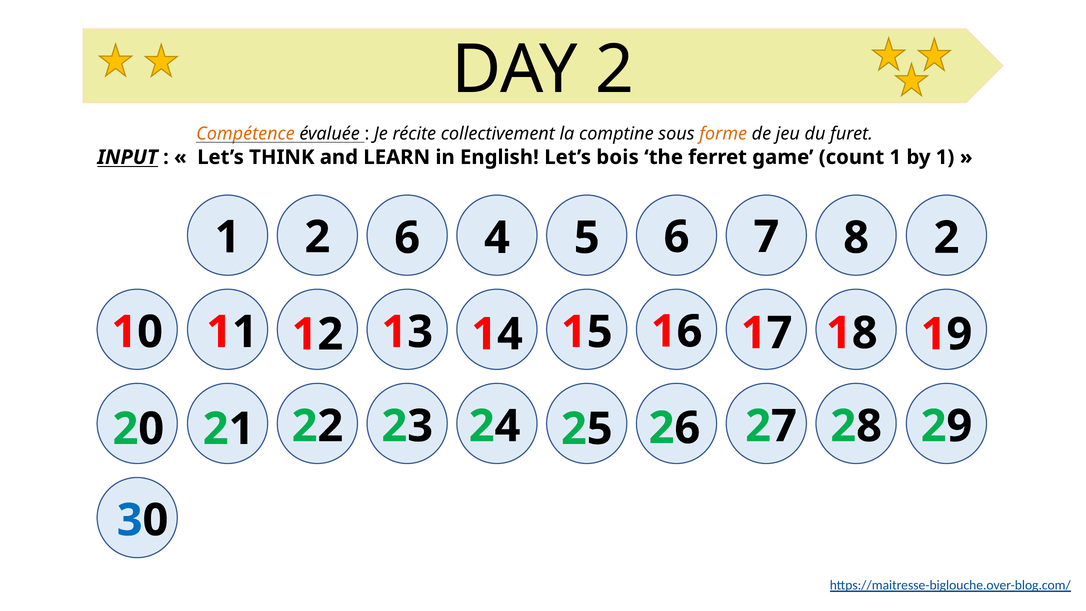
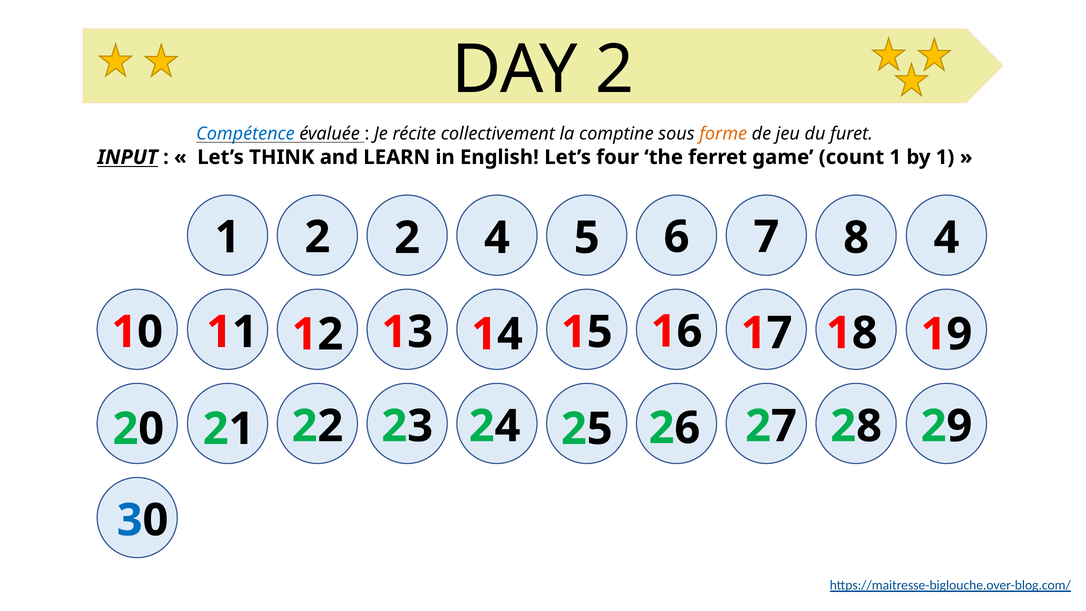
Compétence colour: orange -> blue
bois: bois -> four
2 6: 6 -> 2
8 2: 2 -> 4
